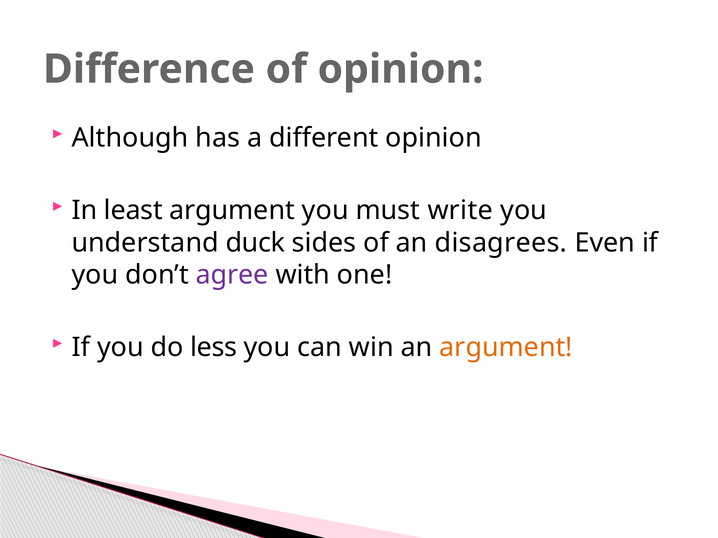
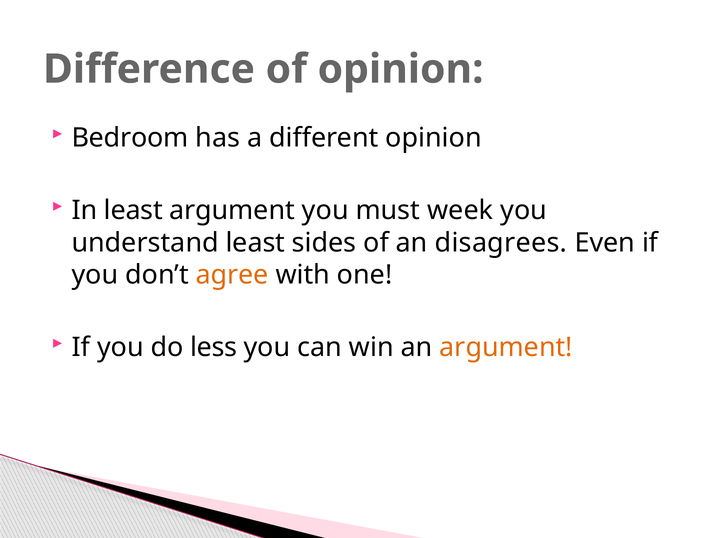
Although: Although -> Bedroom
write: write -> week
understand duck: duck -> least
agree colour: purple -> orange
